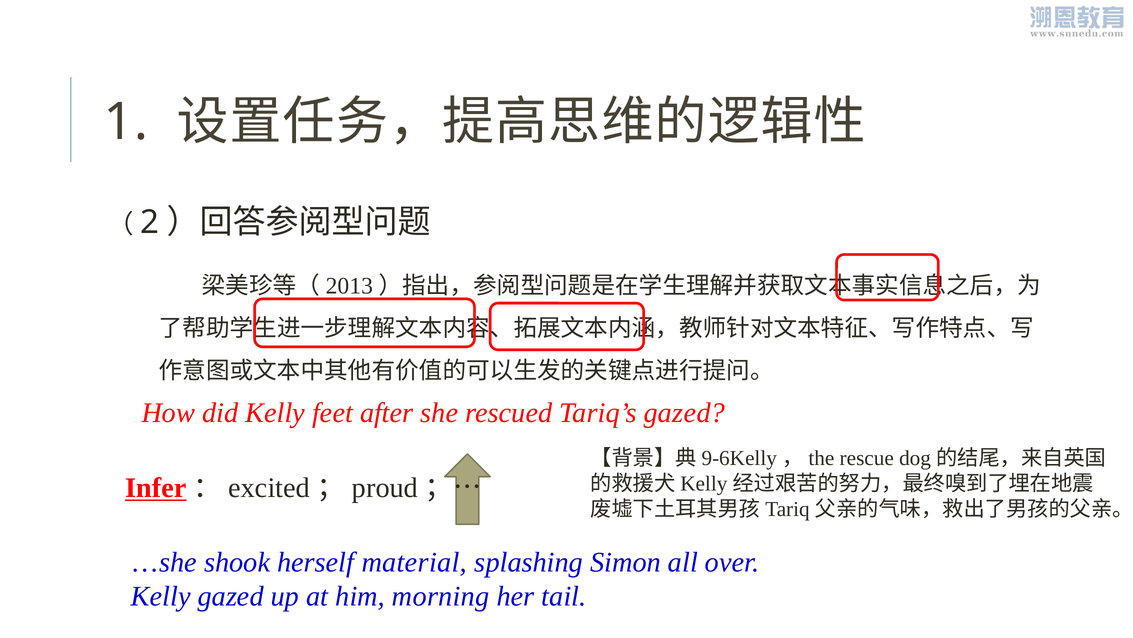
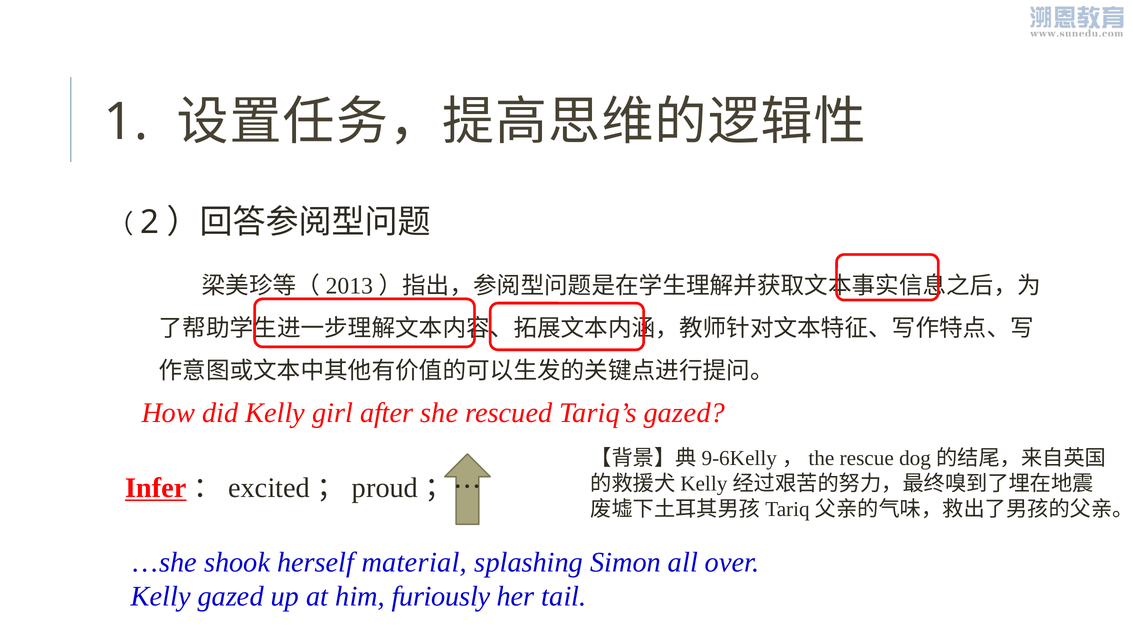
feet: feet -> girl
morning: morning -> furiously
